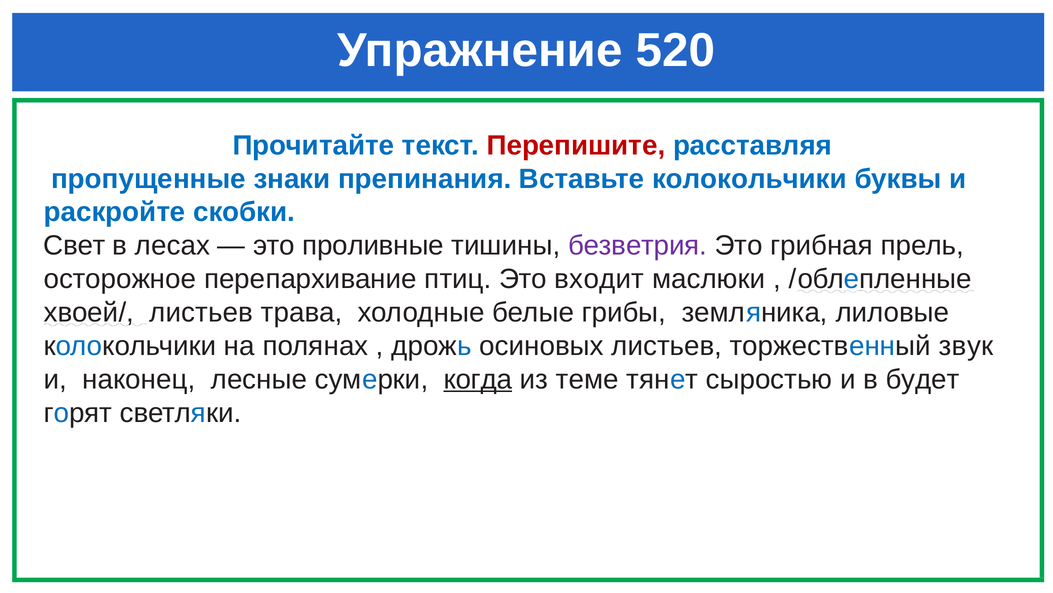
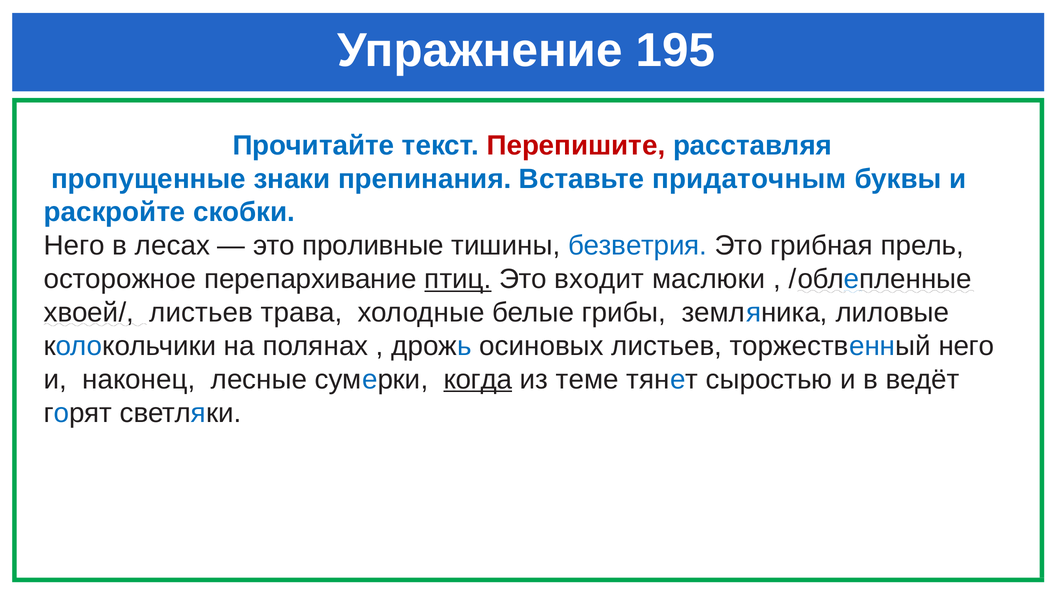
520: 520 -> 195
Вставьте колокольчики: колокольчики -> придаточным
Свет at (74, 246): Свет -> Него
безветрия colour: purple -> blue
птиц underline: none -> present
торжественный звук: звук -> него
будет: будет -> ведёт
